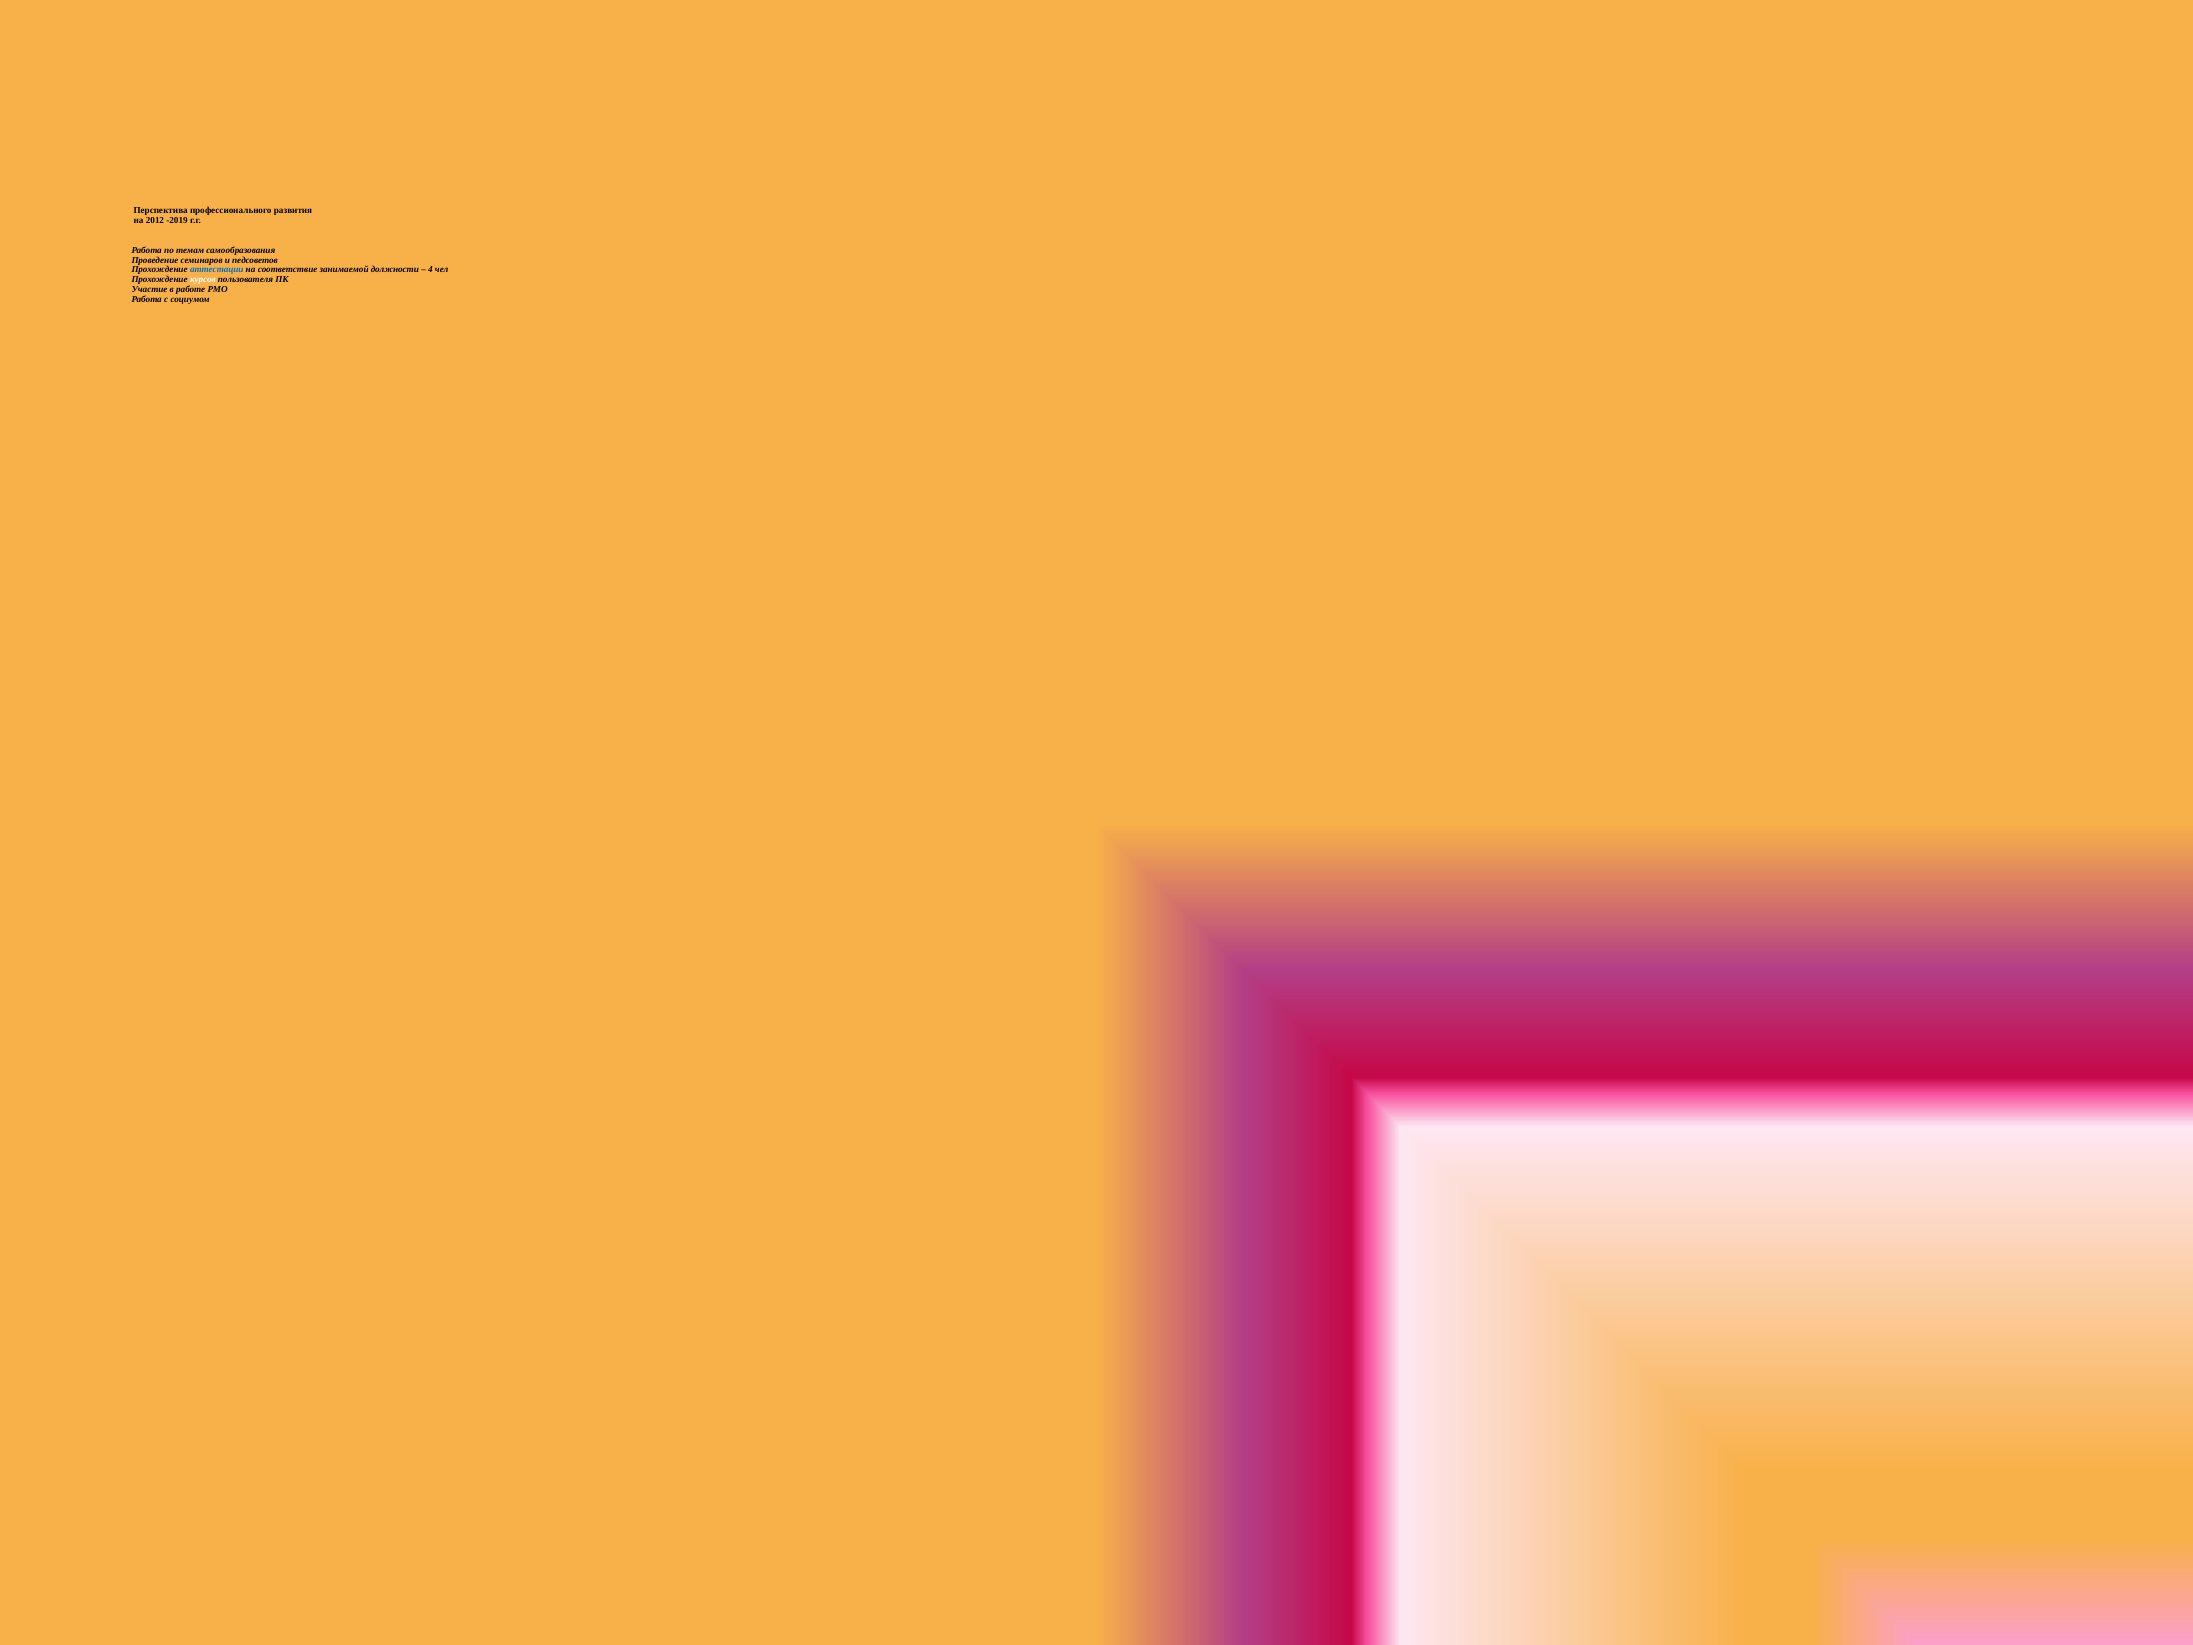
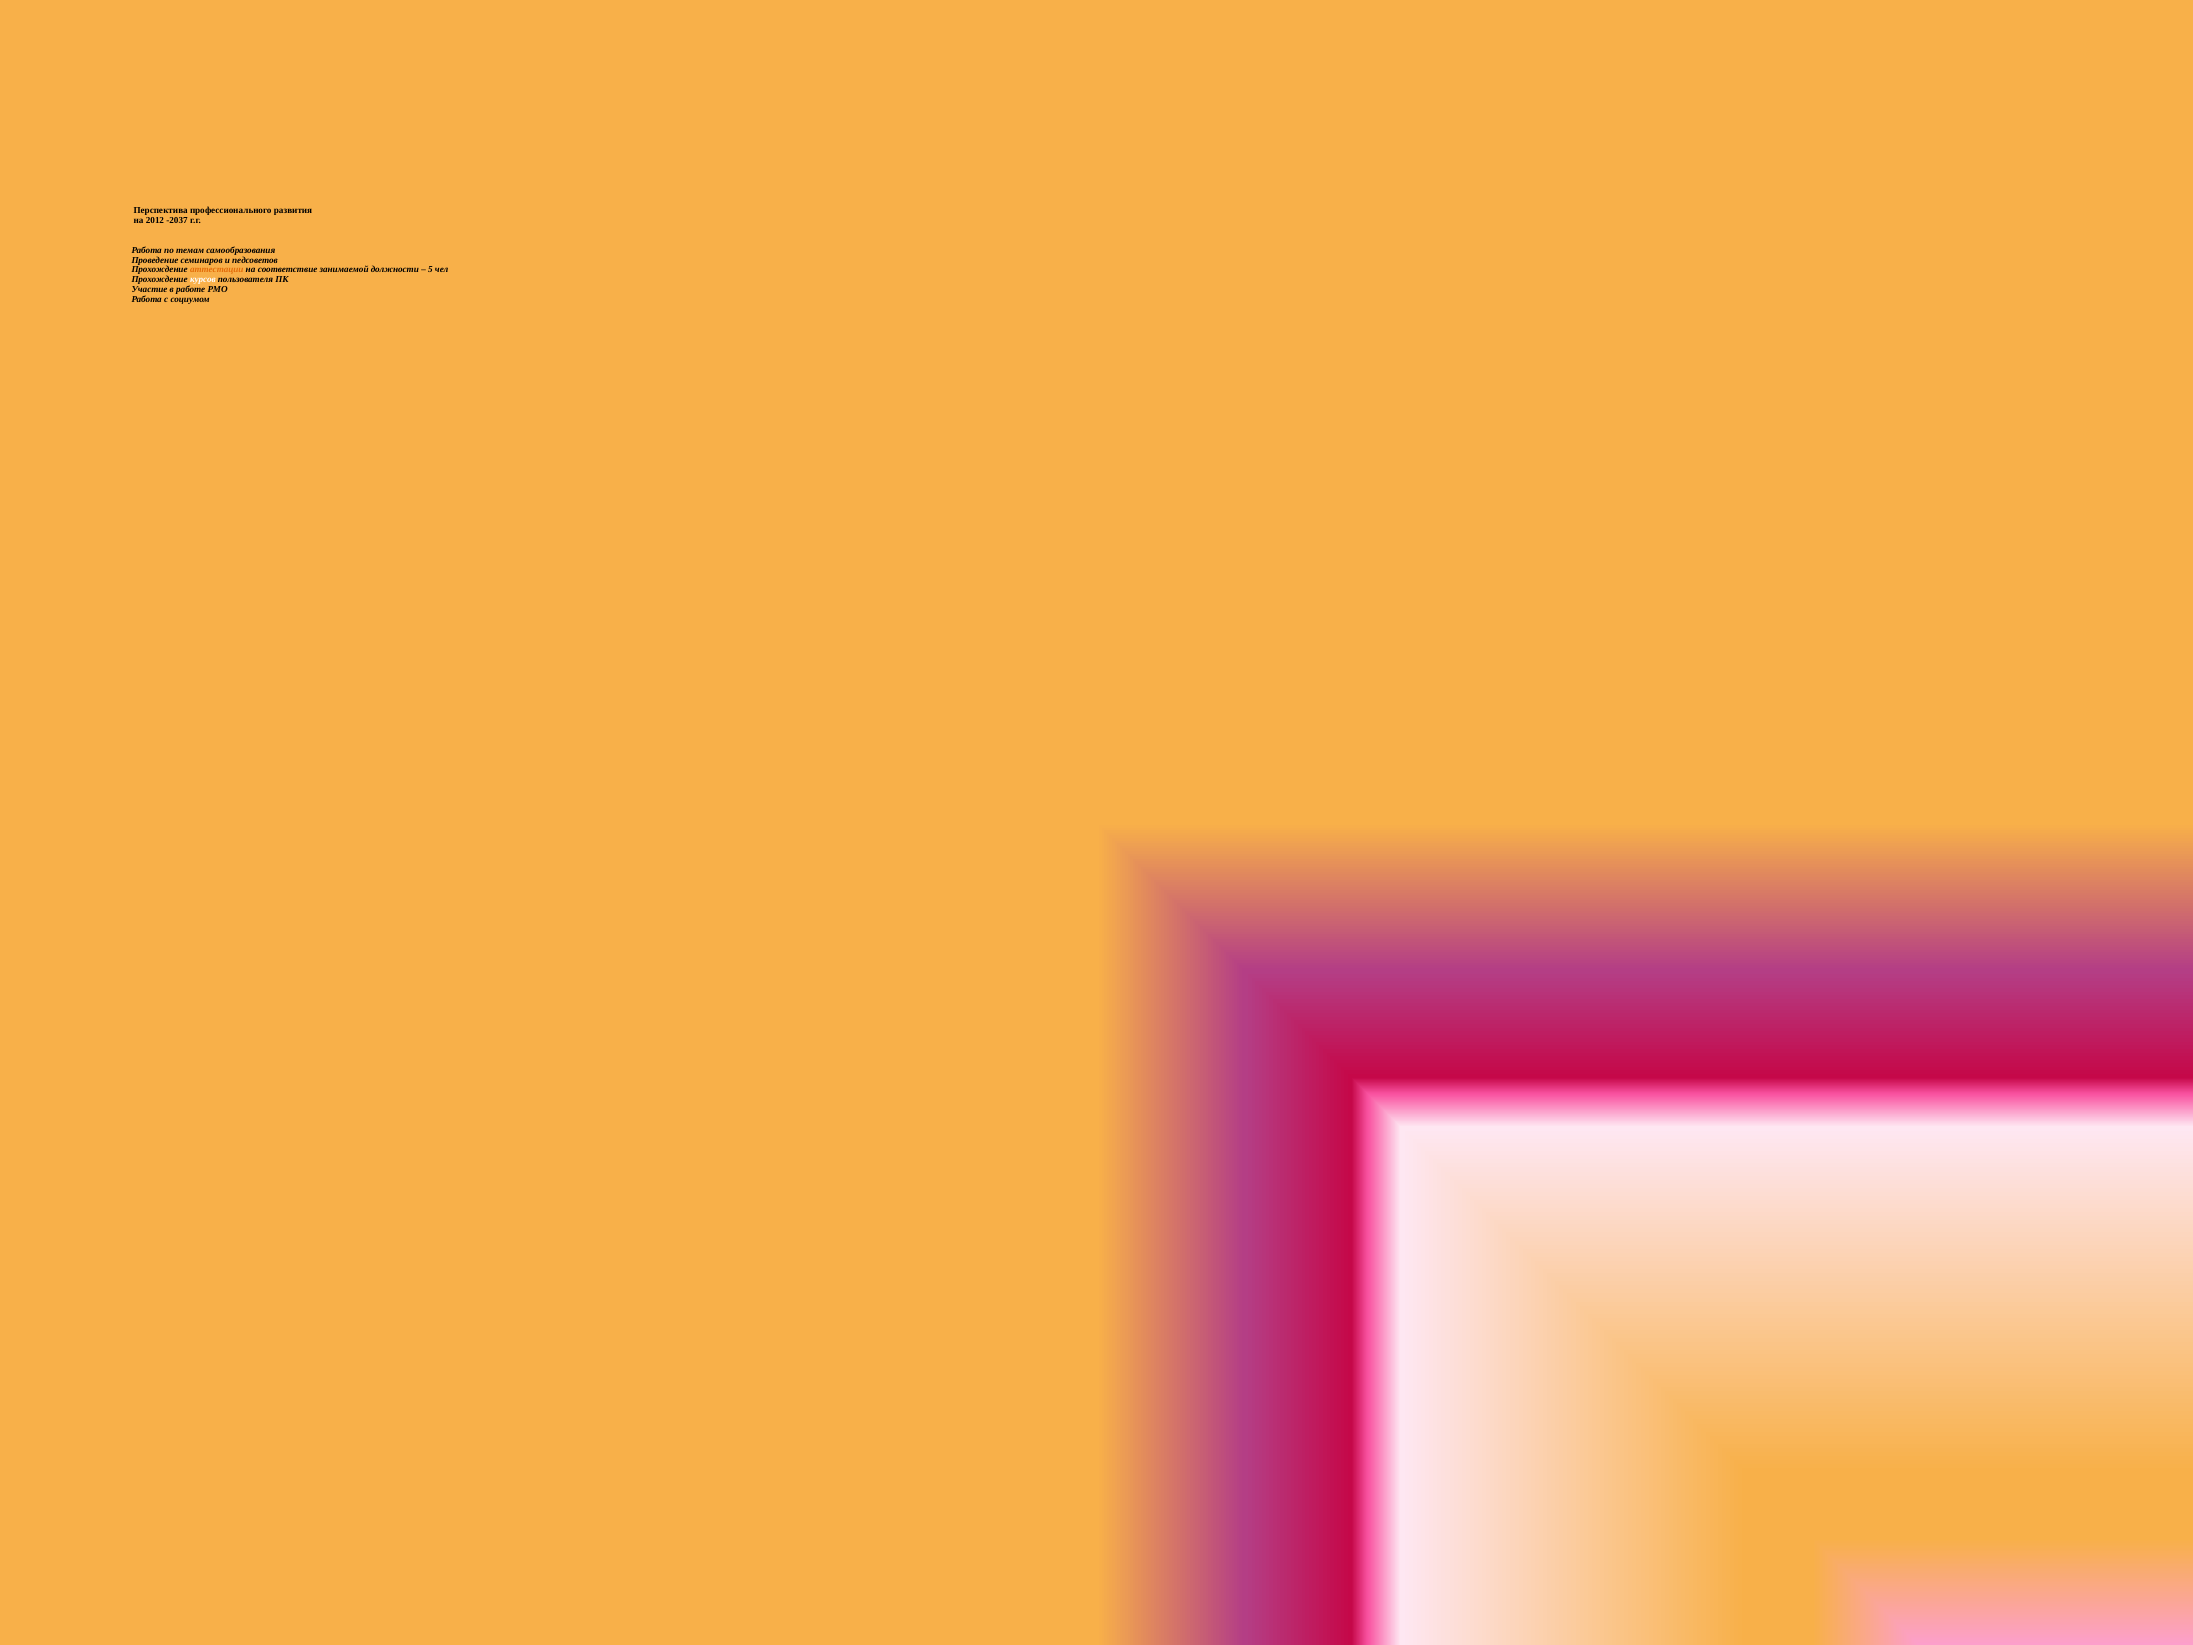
-2019: -2019 -> -2037
аттестации colour: blue -> orange
4: 4 -> 5
